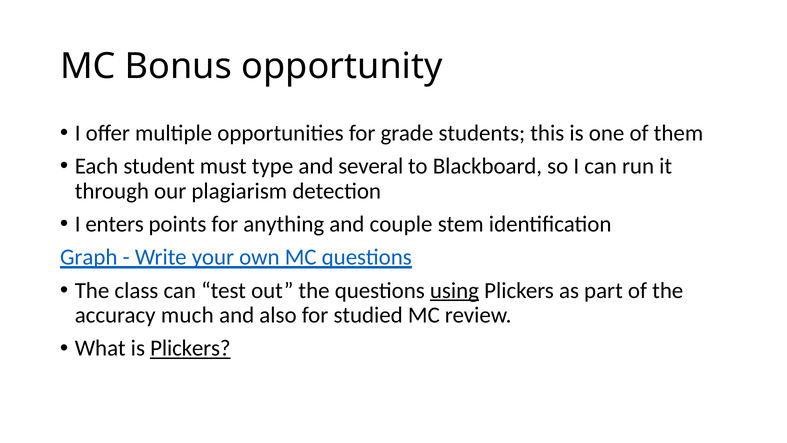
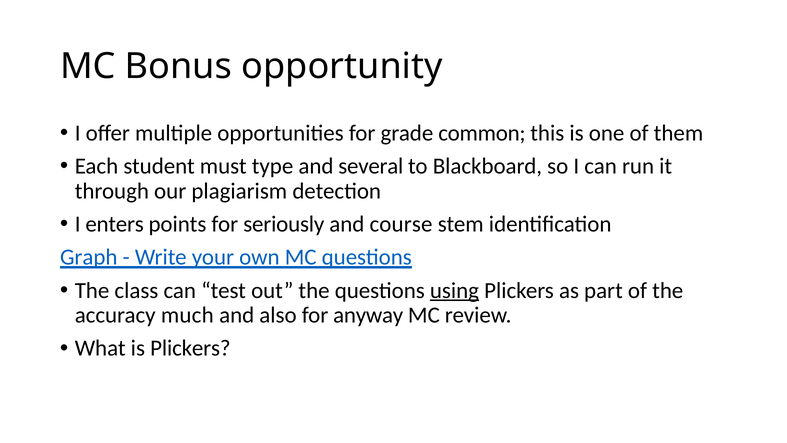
students: students -> common
anything: anything -> seriously
couple: couple -> course
studied: studied -> anyway
Plickers at (190, 348) underline: present -> none
